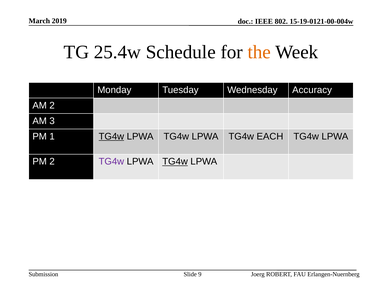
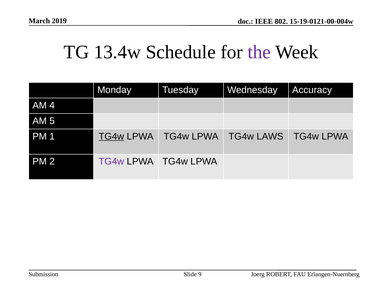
25.4w: 25.4w -> 13.4w
the colour: orange -> purple
AM 2: 2 -> 4
3: 3 -> 5
EACH: EACH -> LAWS
TG4w at (175, 162) underline: present -> none
